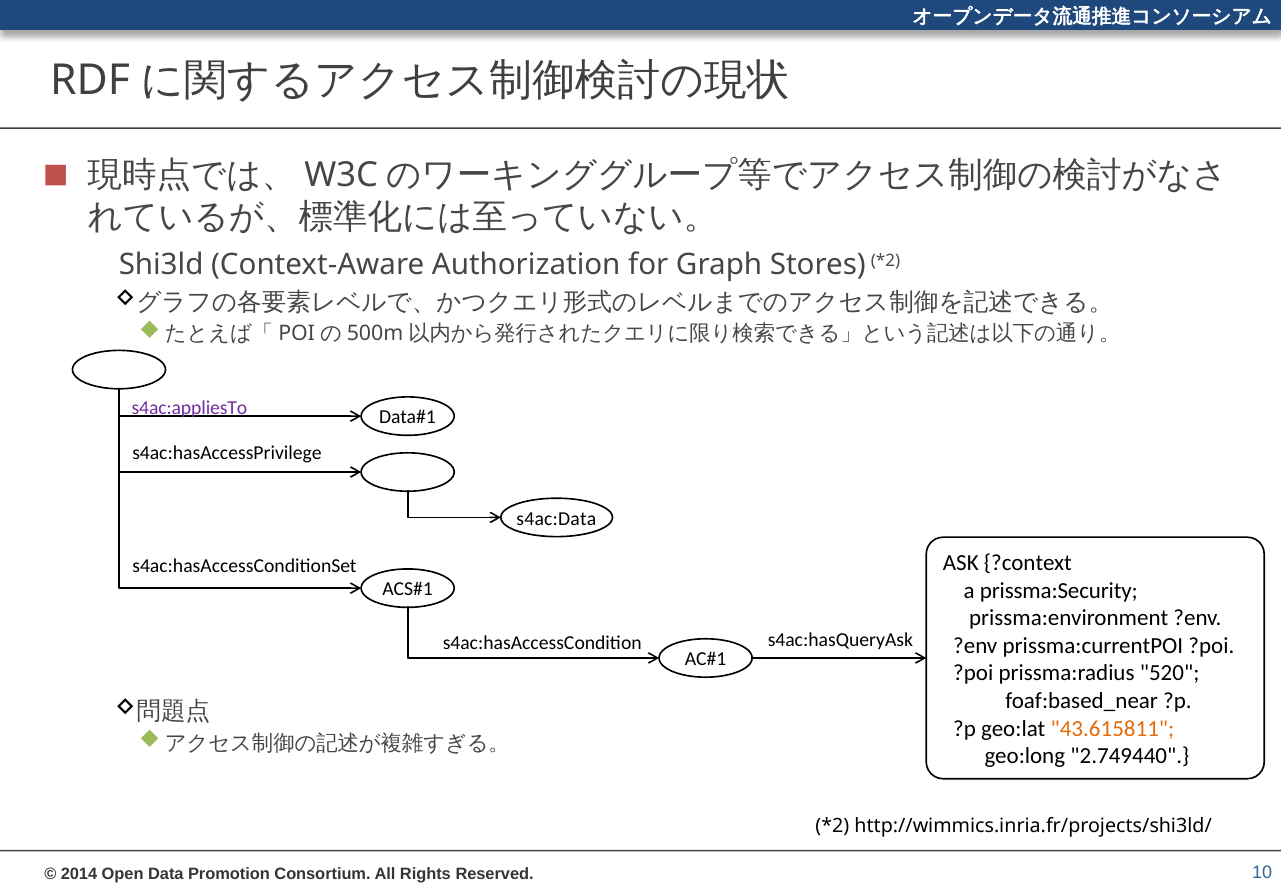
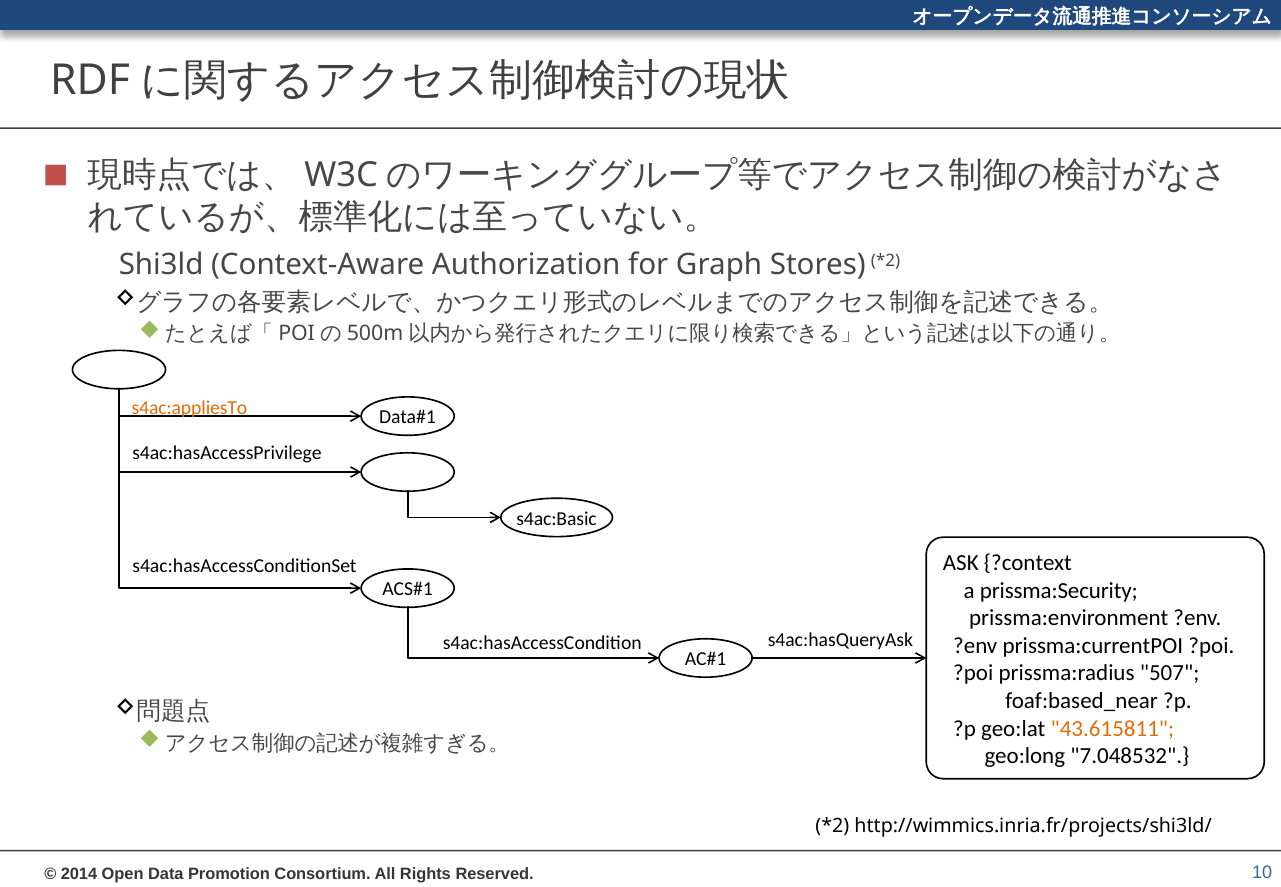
s4ac:appliesTo colour: purple -> orange
s4ac:Data: s4ac:Data -> s4ac:Basic
520: 520 -> 507
2.749440: 2.749440 -> 7.048532
